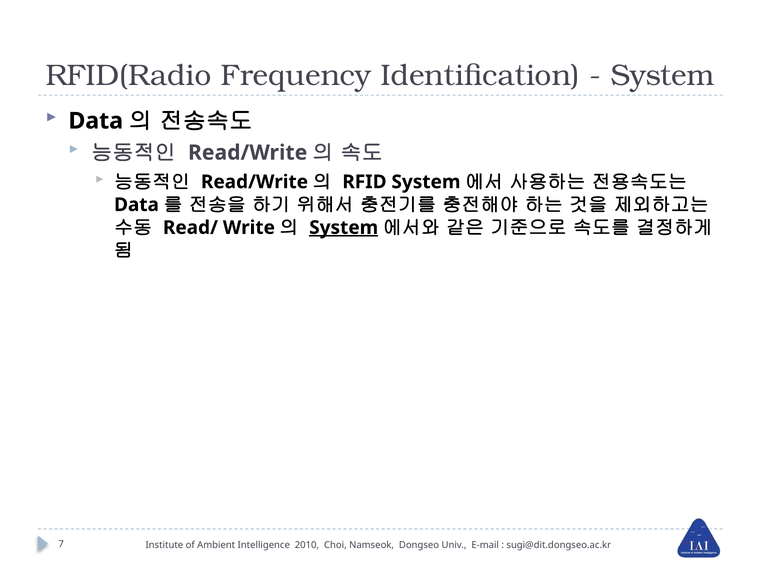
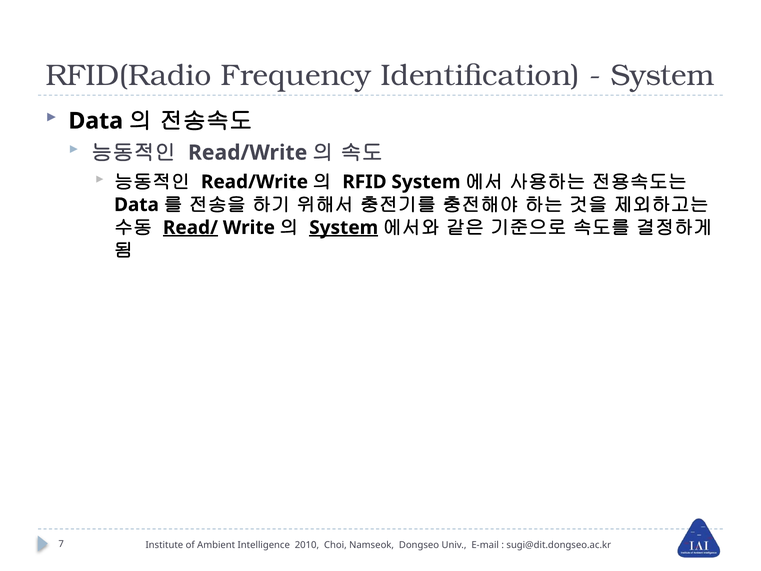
Read/ underline: none -> present
